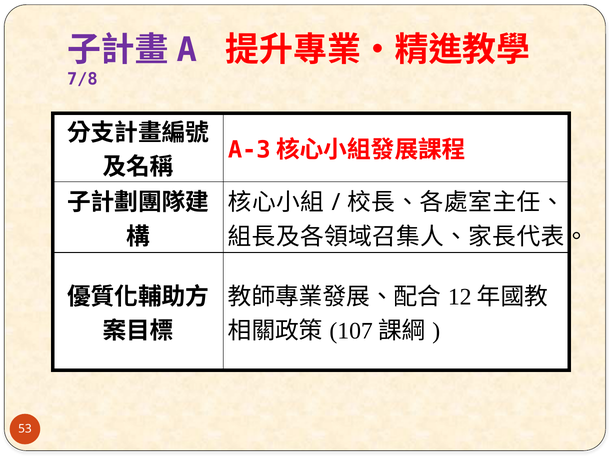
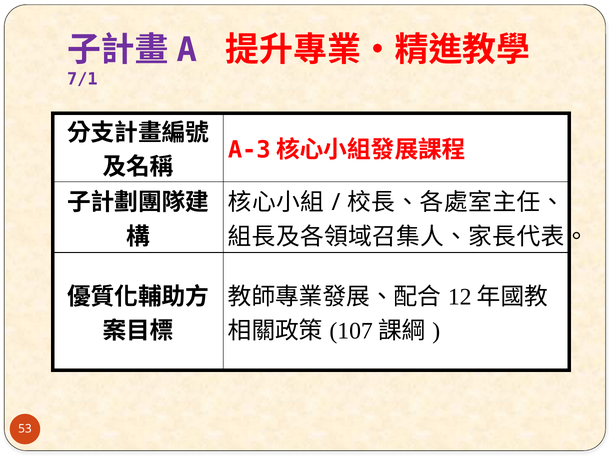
7/8: 7/8 -> 7/1
